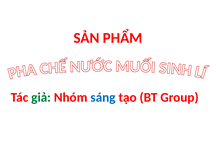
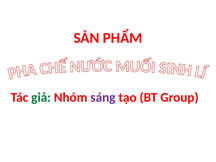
sáng colour: blue -> purple
